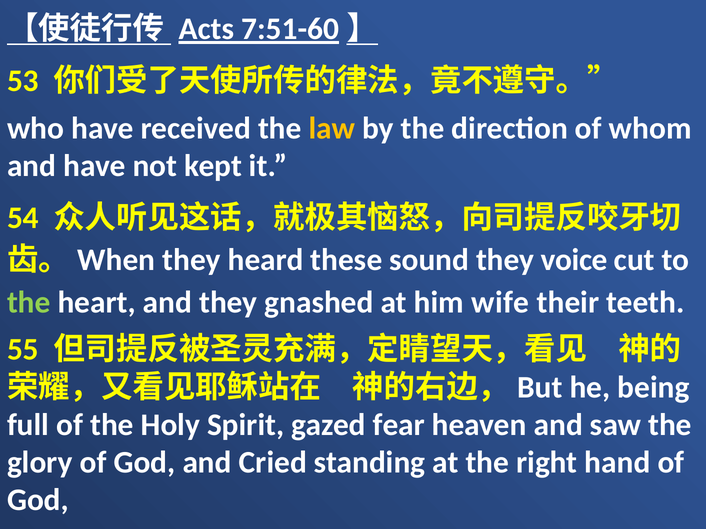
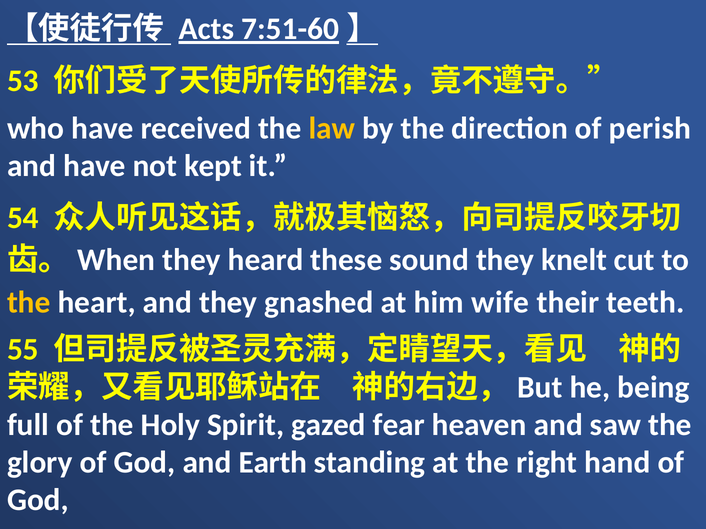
whom: whom -> perish
voice: voice -> knelt
the at (29, 302) colour: light green -> yellow
Cried: Cried -> Earth
